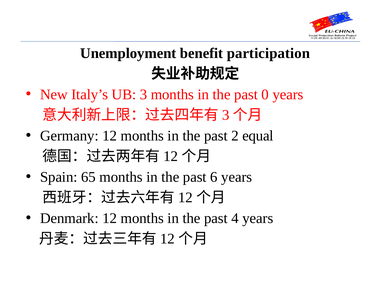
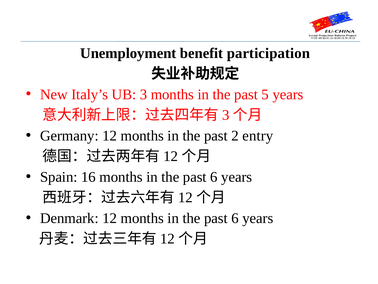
0: 0 -> 5
equal: equal -> entry
65: 65 -> 16
4 at (235, 218): 4 -> 6
